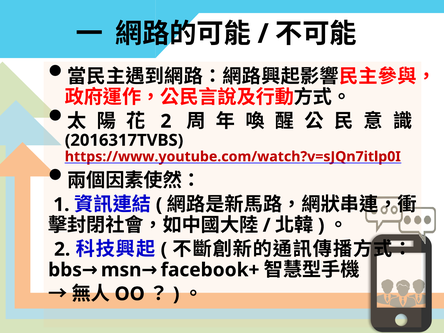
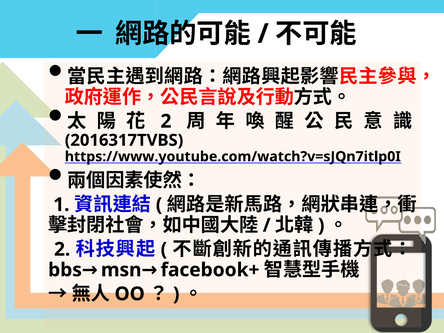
https://www.youtube.com/watch?v=sJQn7itlp0I colour: red -> black
